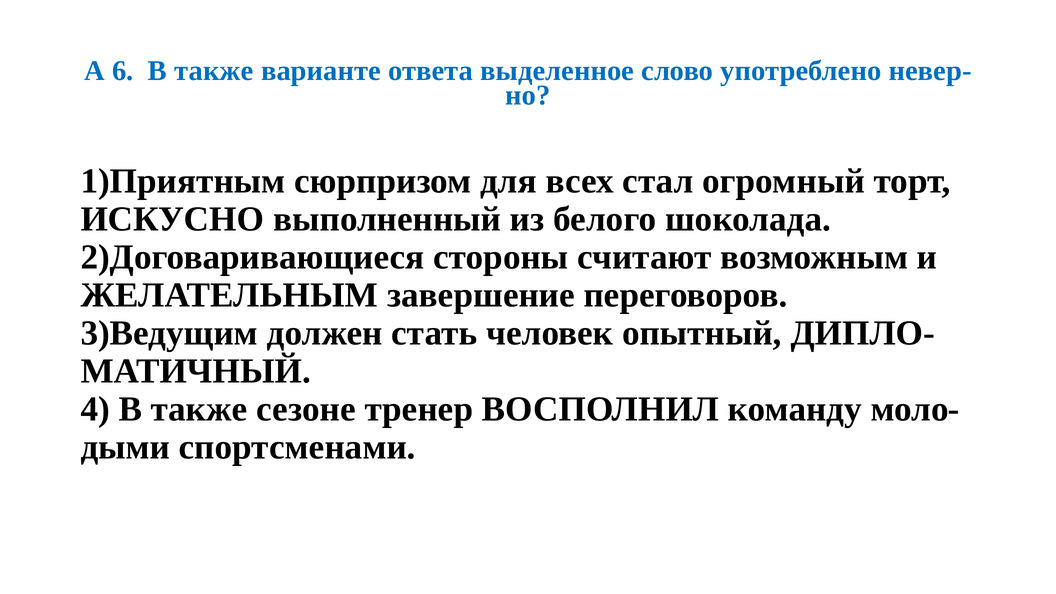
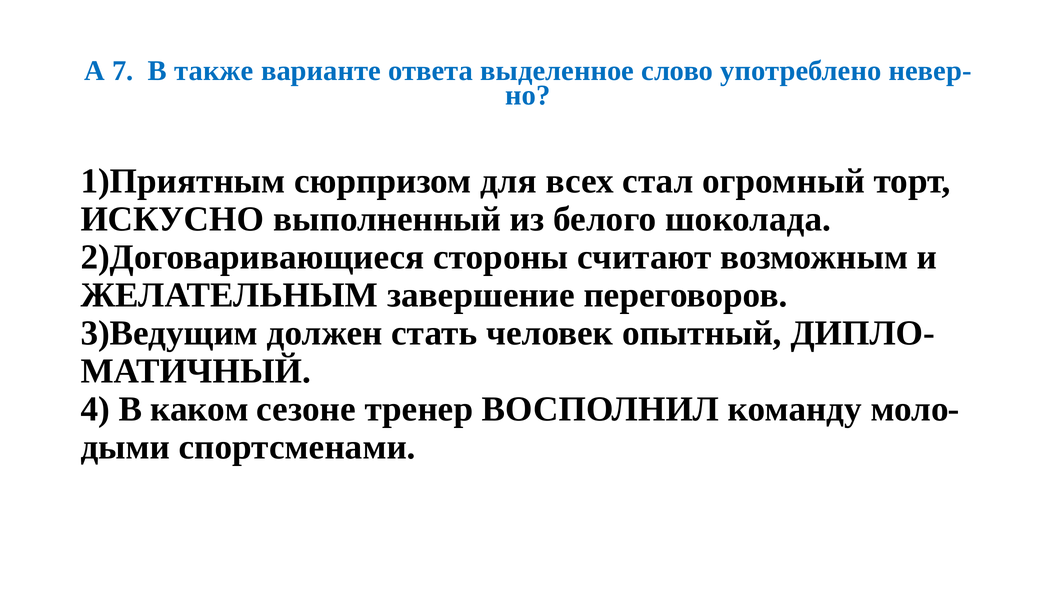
6: 6 -> 7
4 В также: также -> каком
